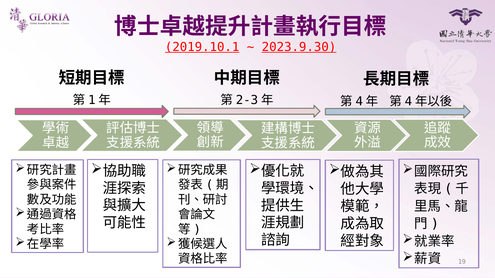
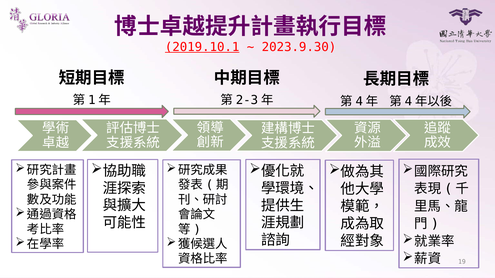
2023.9.30 underline: present -> none
